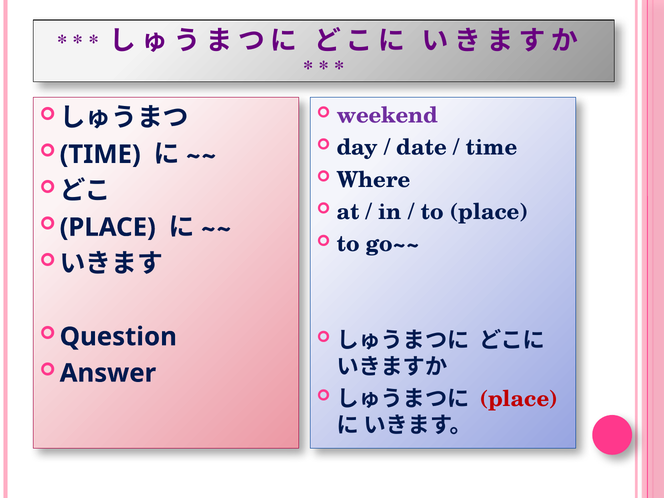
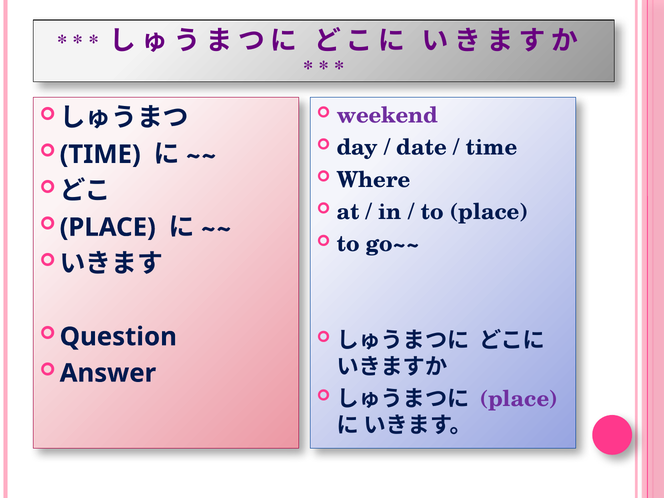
place at (519, 399) colour: red -> purple
